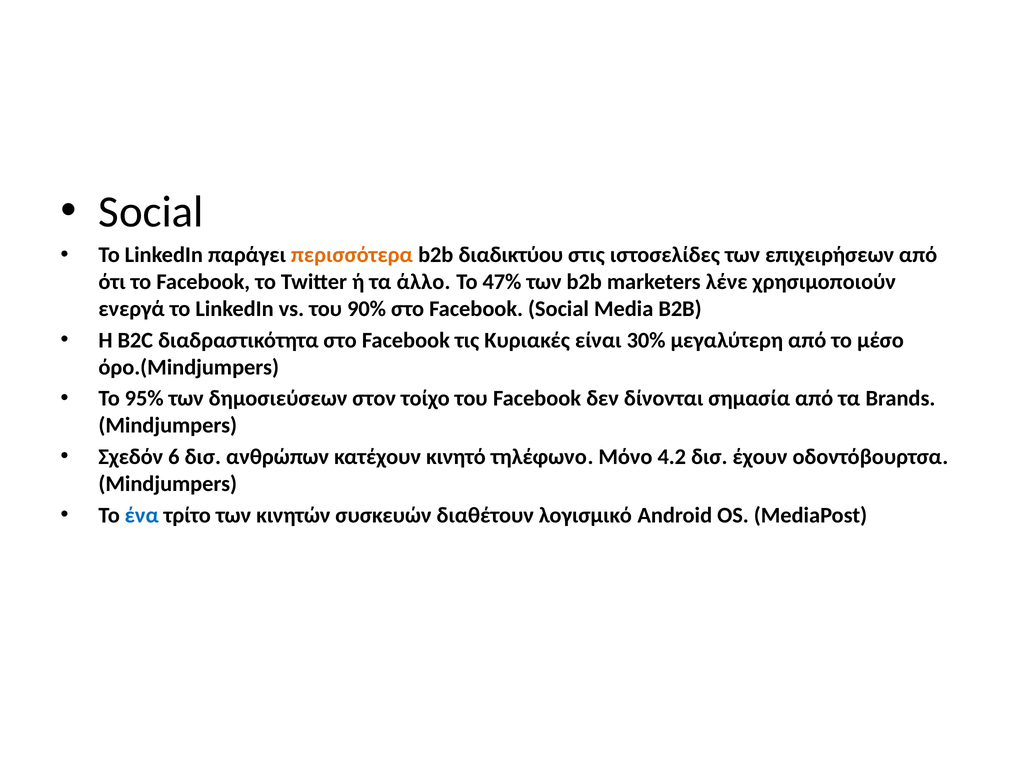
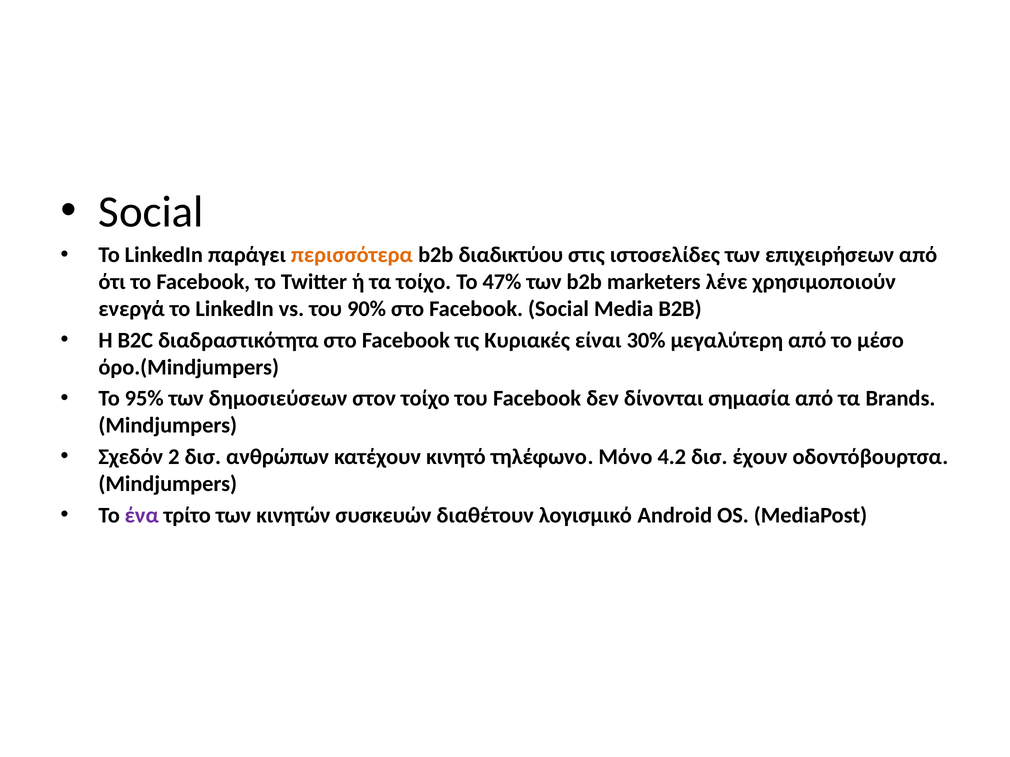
τα άλλο: άλλο -> τοίχο
6: 6 -> 2
ένα colour: blue -> purple
